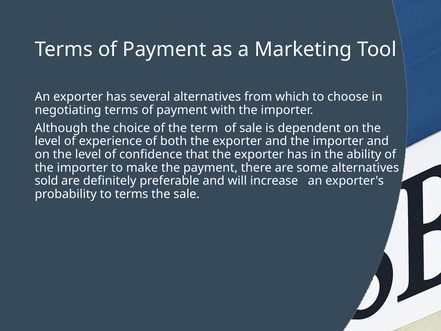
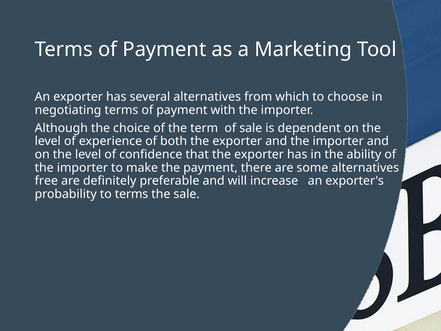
sold: sold -> free
